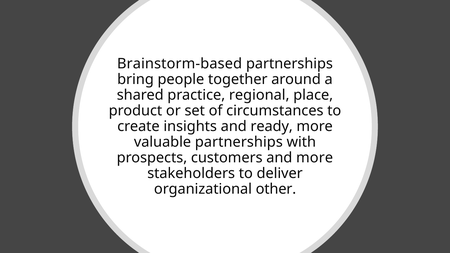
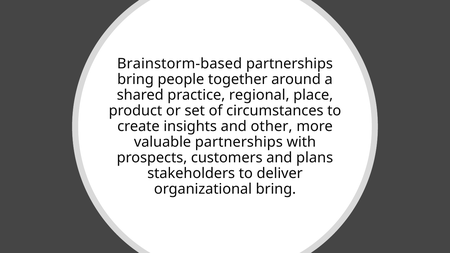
ready: ready -> other
and more: more -> plans
organizational other: other -> bring
